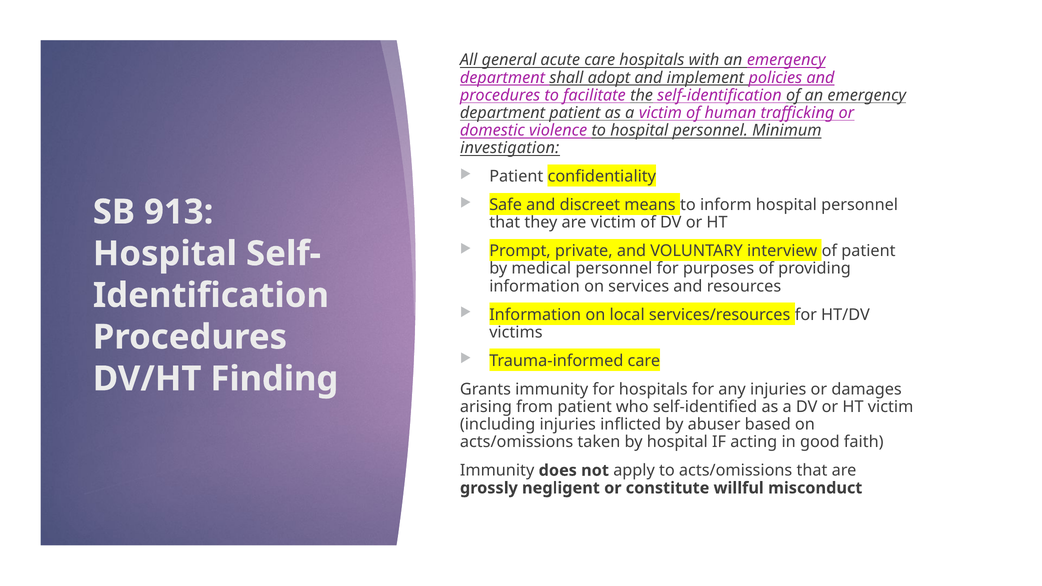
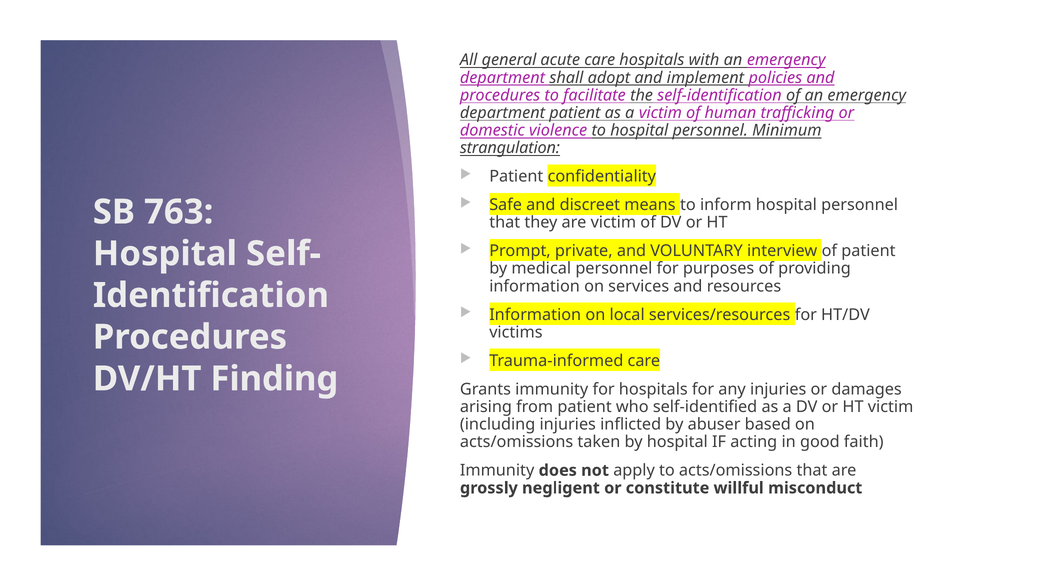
investigation: investigation -> strangulation
913: 913 -> 763
